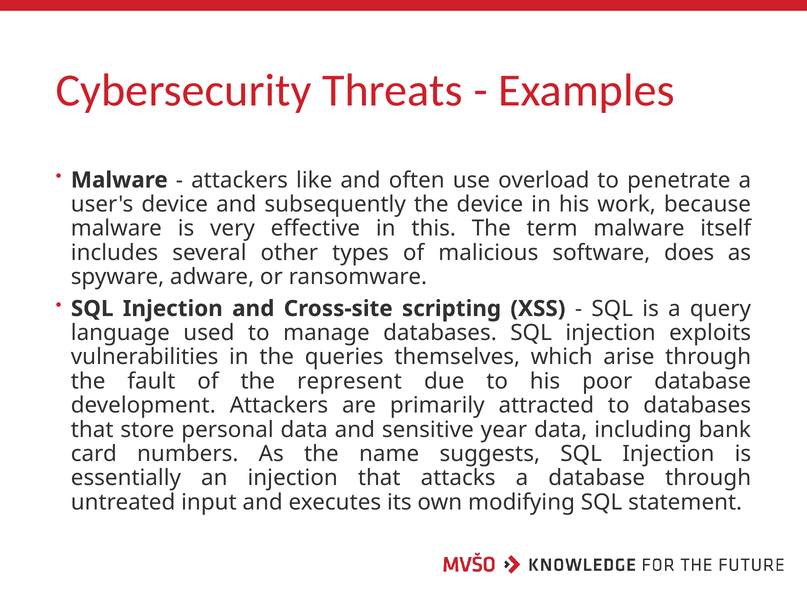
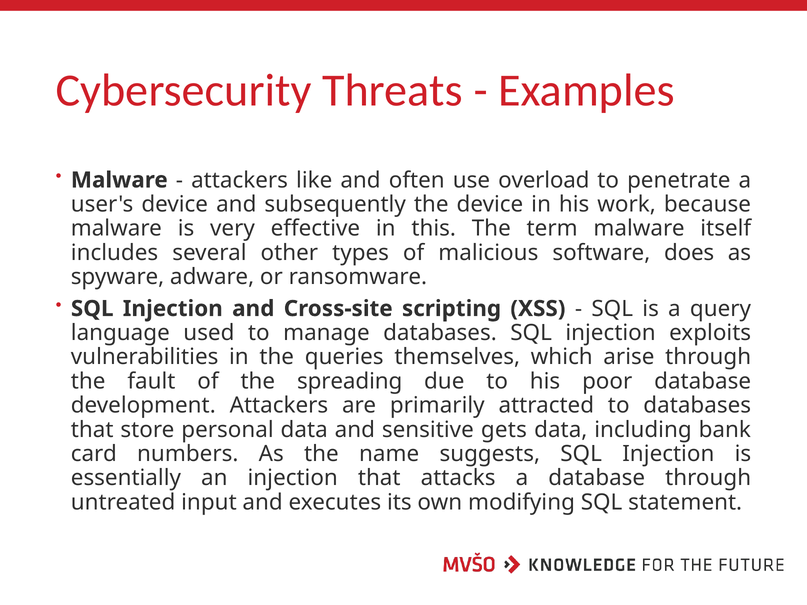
represent: represent -> spreading
year: year -> gets
